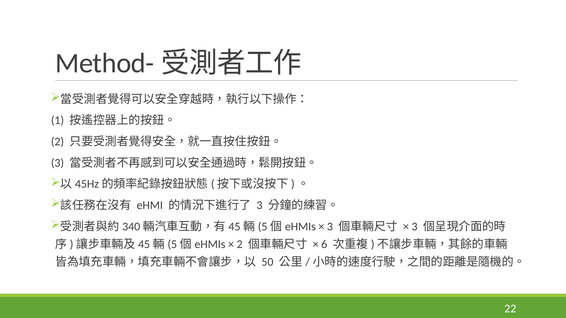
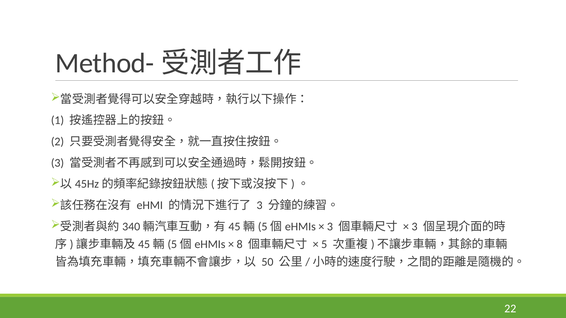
2 at (240, 245): 2 -> 8
6: 6 -> 5
